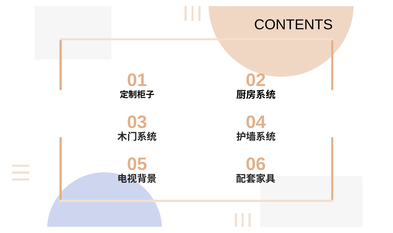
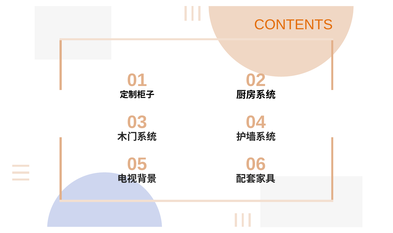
CONTENTS colour: black -> orange
